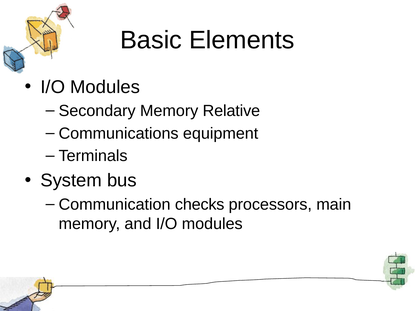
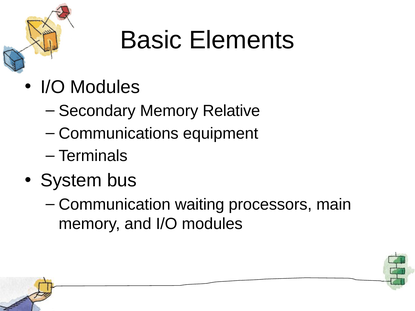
checks: checks -> waiting
